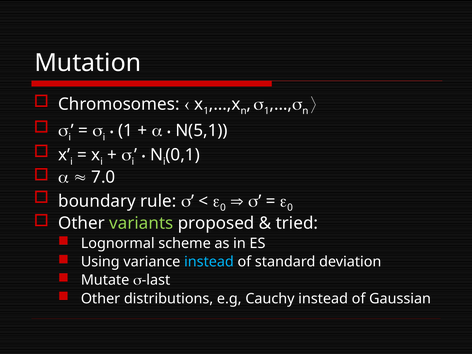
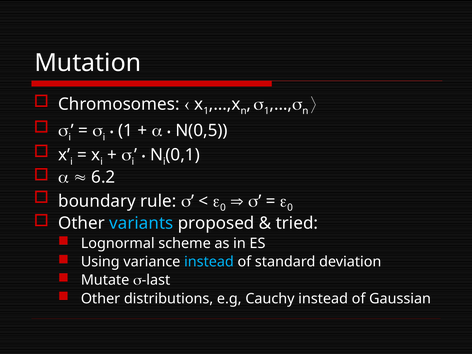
N(5,1: N(5,1 -> N(0,5
7.0: 7.0 -> 6.2
variants colour: light green -> light blue
